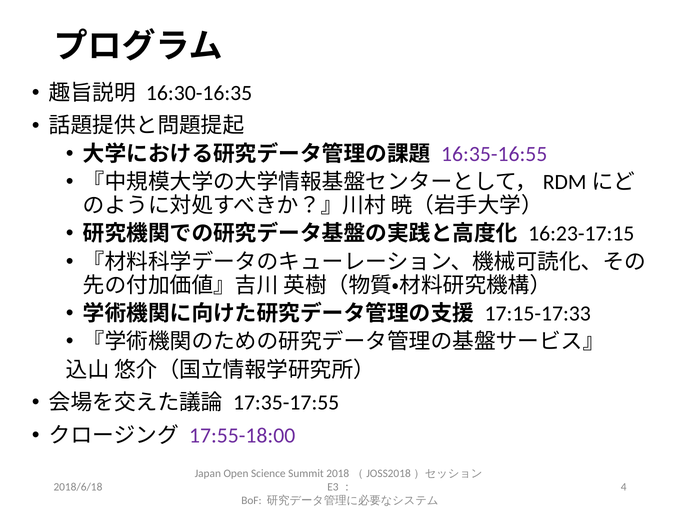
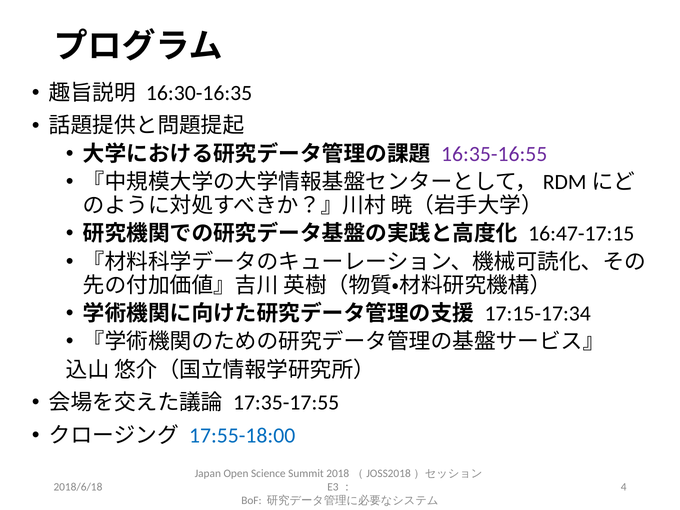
16:23-17:15: 16:23-17:15 -> 16:47-17:15
17:15-17:33: 17:15-17:33 -> 17:15-17:34
17:55-18:00 colour: purple -> blue
